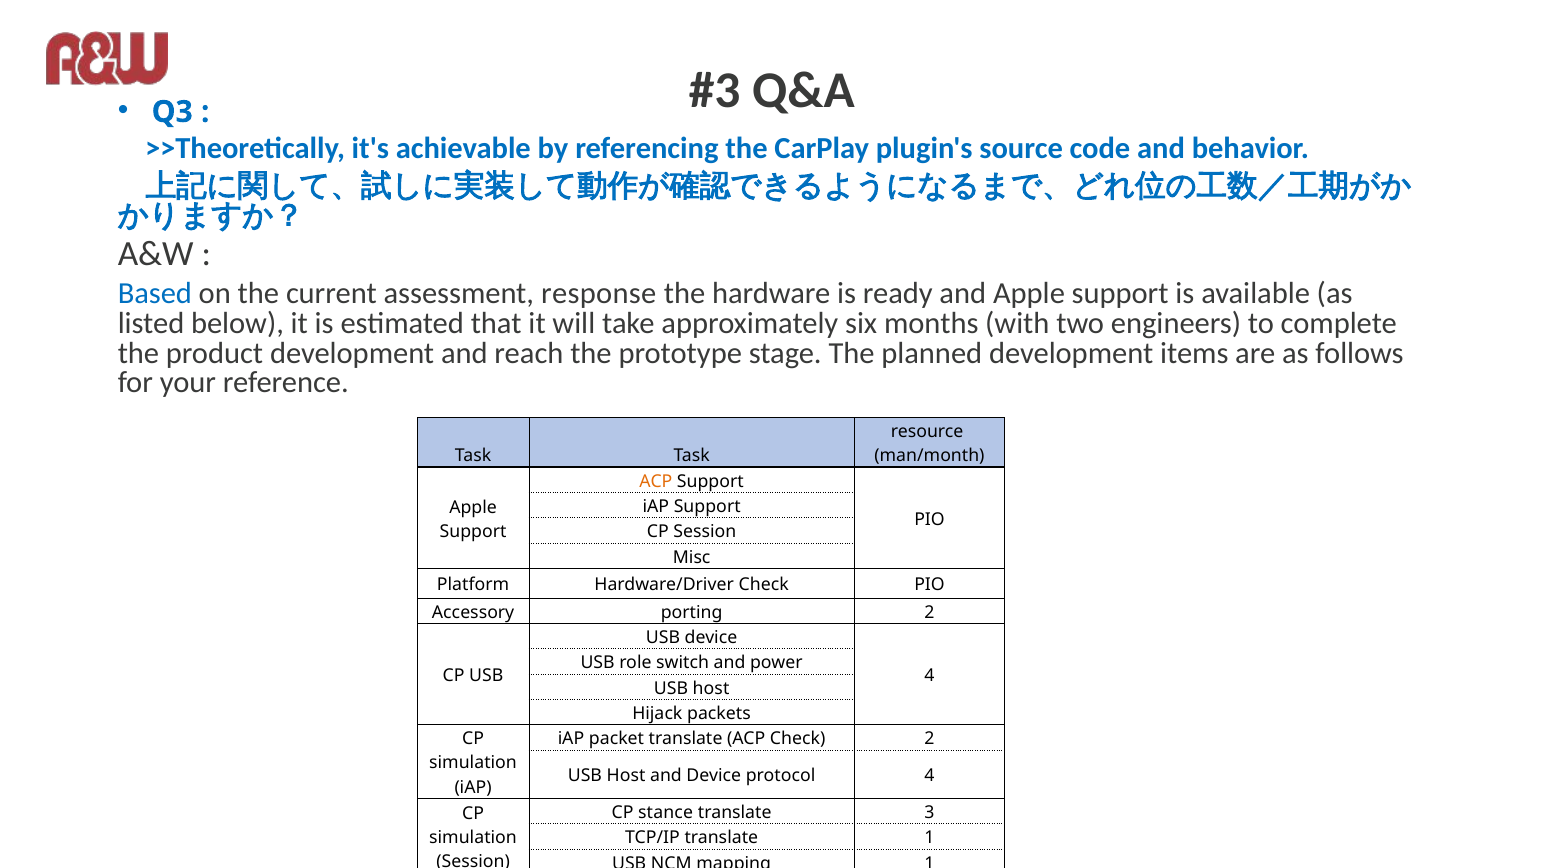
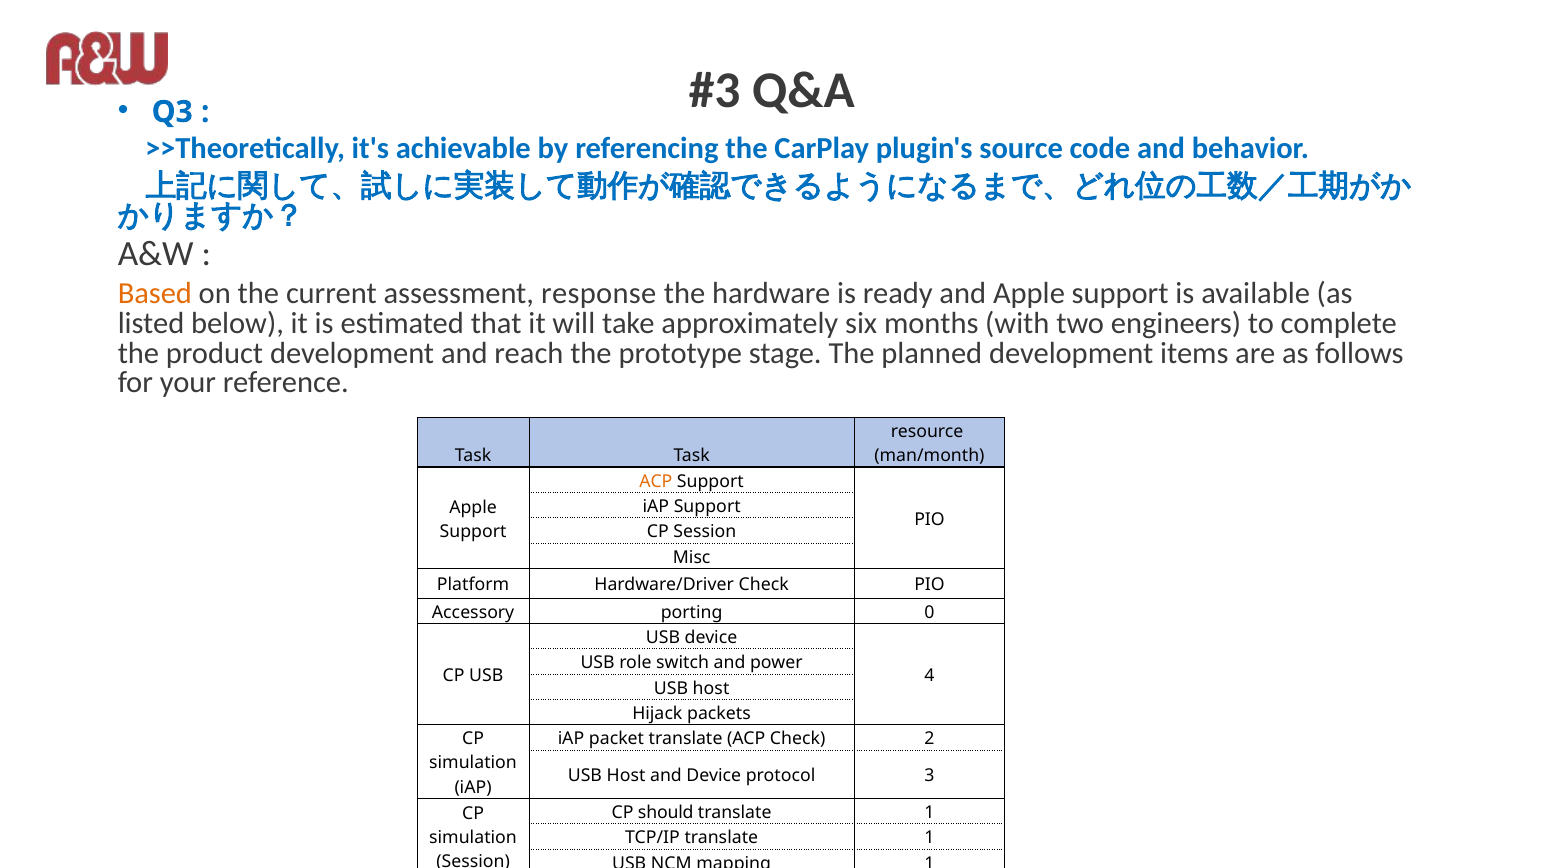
Based colour: blue -> orange
porting 2: 2 -> 0
protocol 4: 4 -> 3
stance: stance -> should
3 at (930, 813): 3 -> 1
